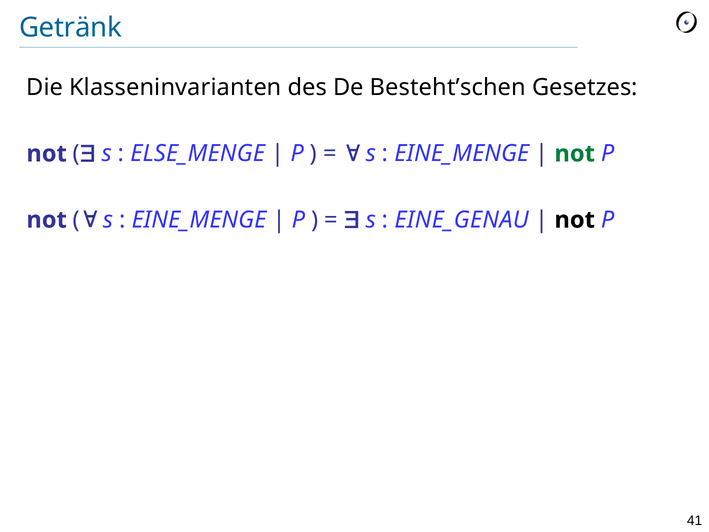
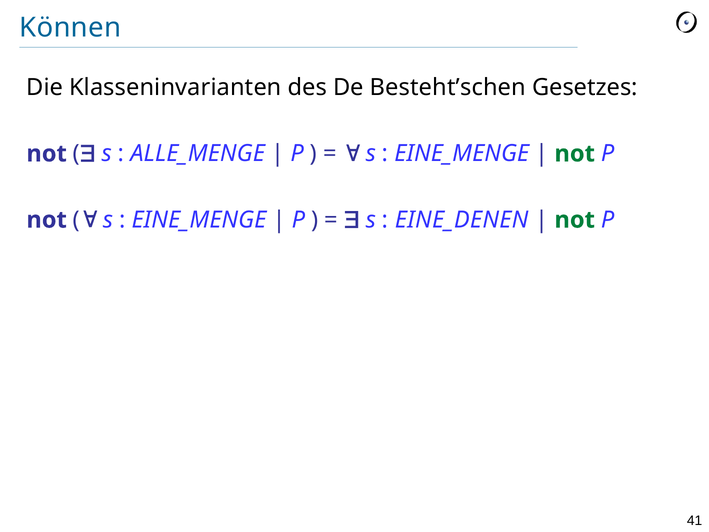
Getränk: Getränk -> Können
ELSE_MENGE: ELSE_MENGE -> ALLE_MENGE
EINE_GENAU: EINE_GENAU -> EINE_DENEN
not at (575, 220) colour: black -> green
